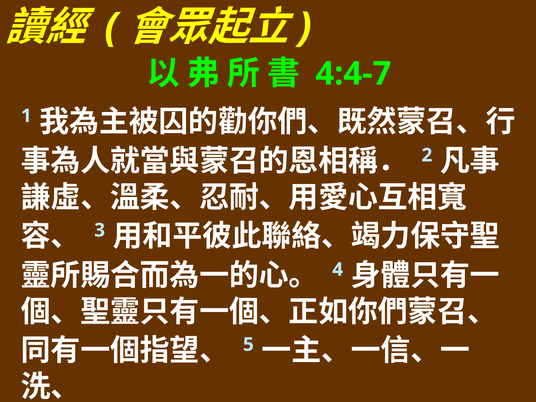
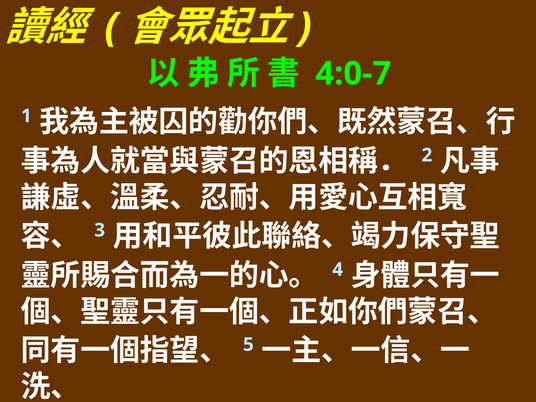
4:4-7: 4:4-7 -> 4:0-7
